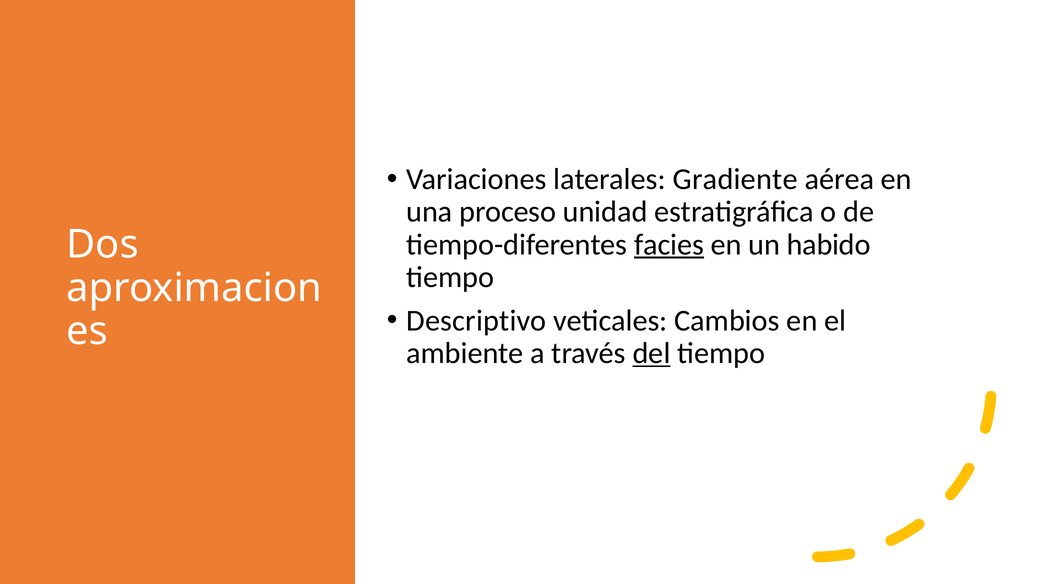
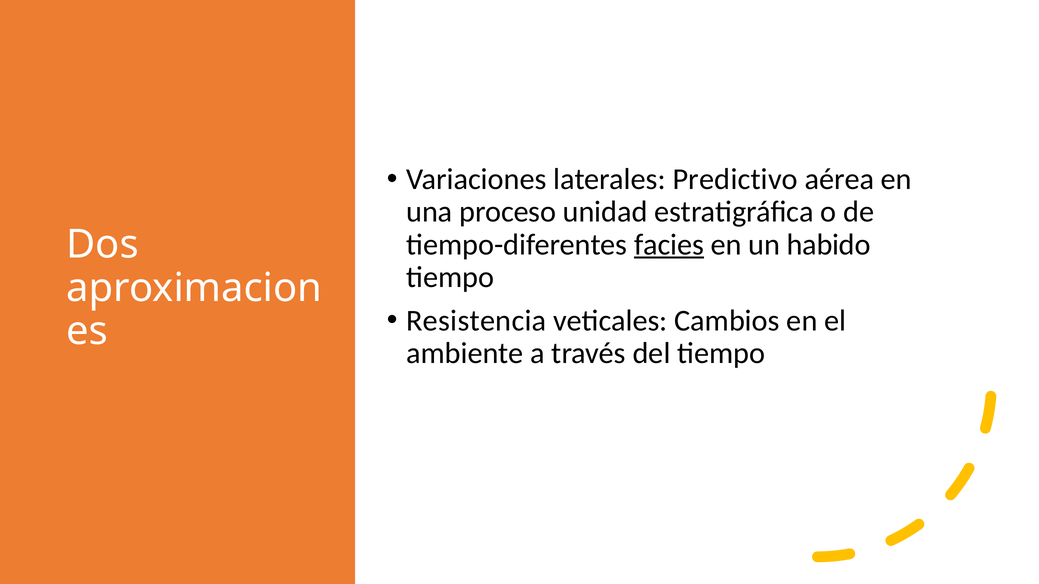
Gradiente: Gradiente -> Predictivo
Descriptivo: Descriptivo -> Resistencia
del underline: present -> none
